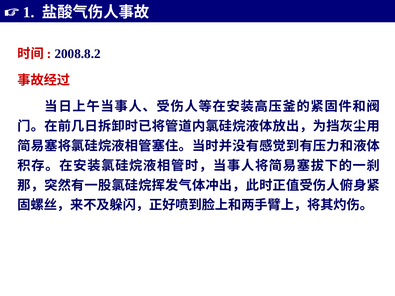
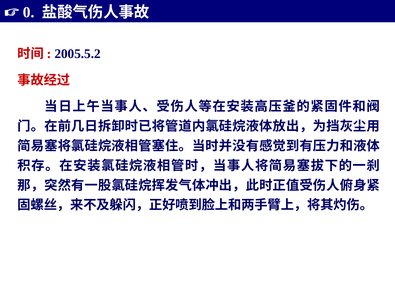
1: 1 -> 0
2008.8.2: 2008.8.2 -> 2005.5.2
